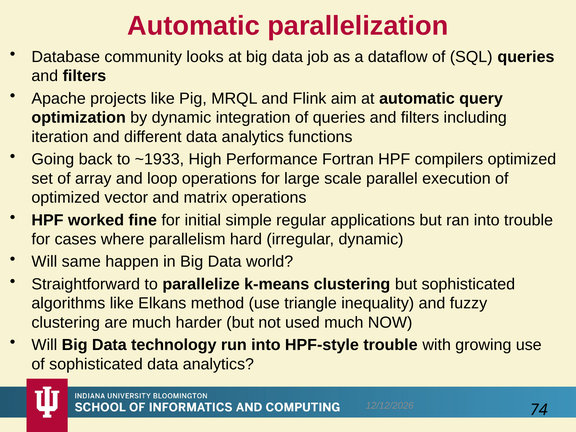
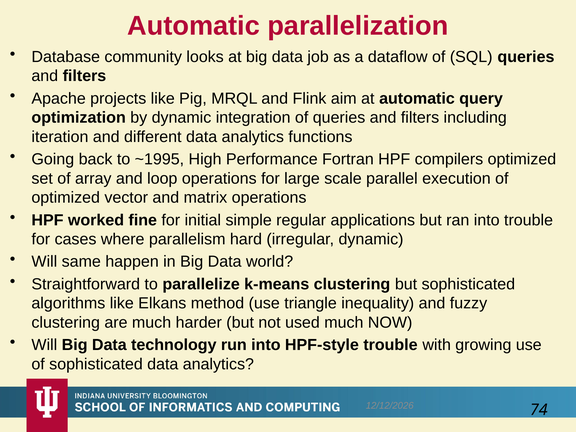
~1933: ~1933 -> ~1995
